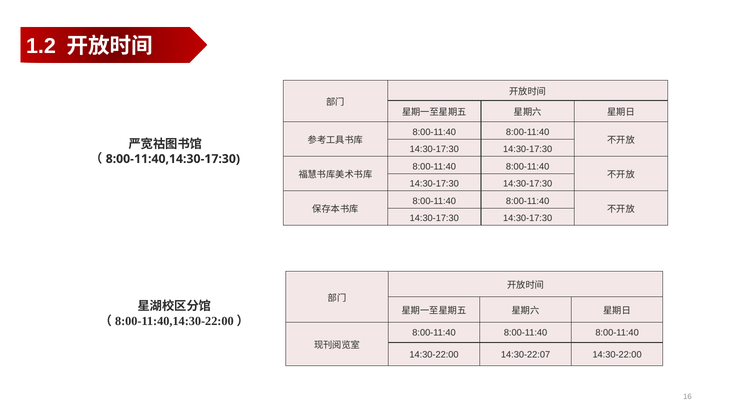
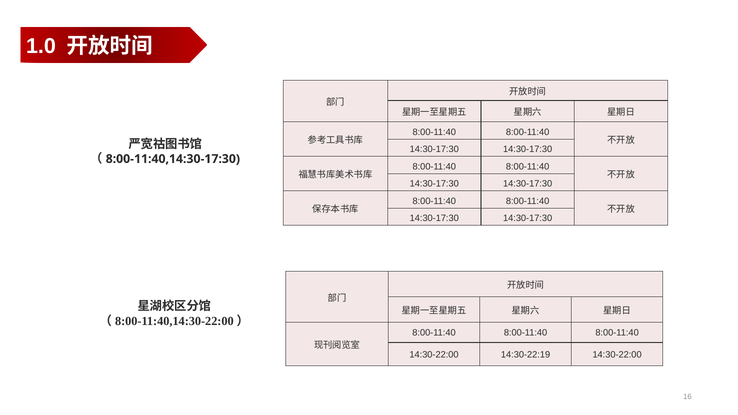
1.2: 1.2 -> 1.0
14:30-22:07: 14:30-22:07 -> 14:30-22:19
